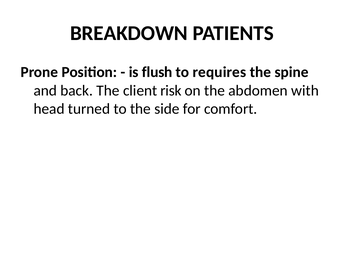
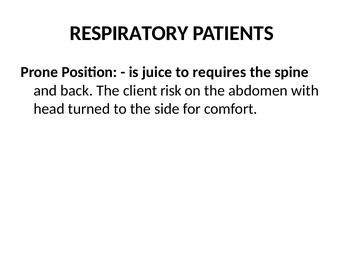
BREAKDOWN: BREAKDOWN -> RESPIRATORY
flush: flush -> juice
